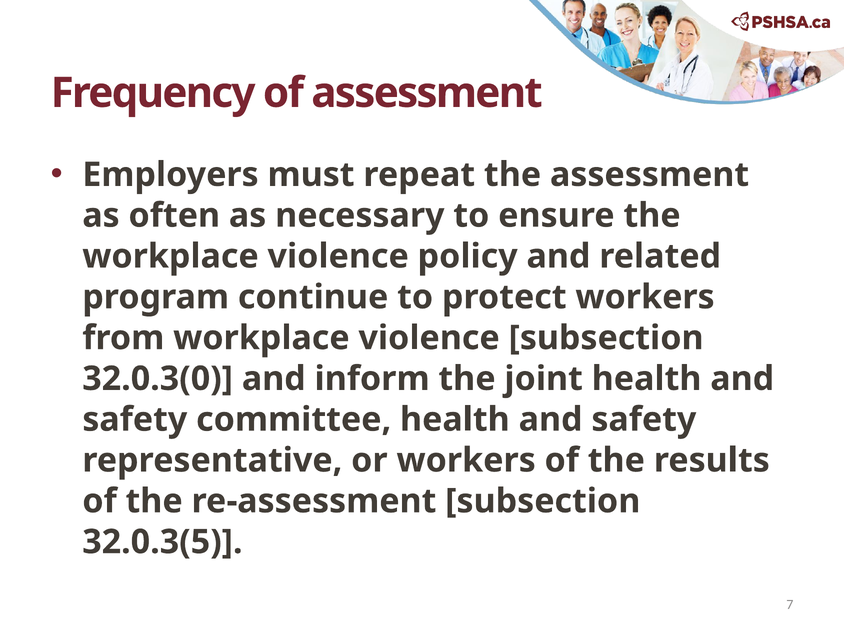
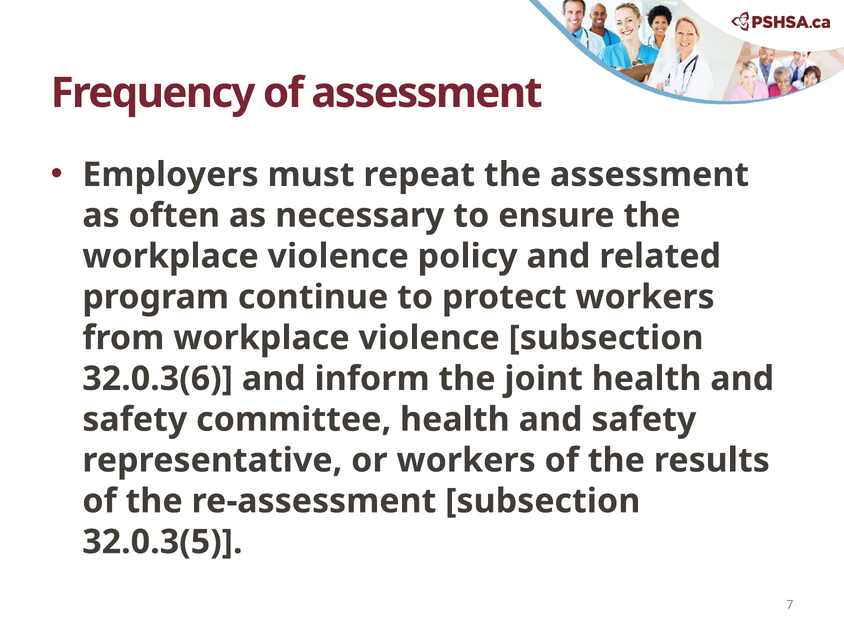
32.0.3(0: 32.0.3(0 -> 32.0.3(6
